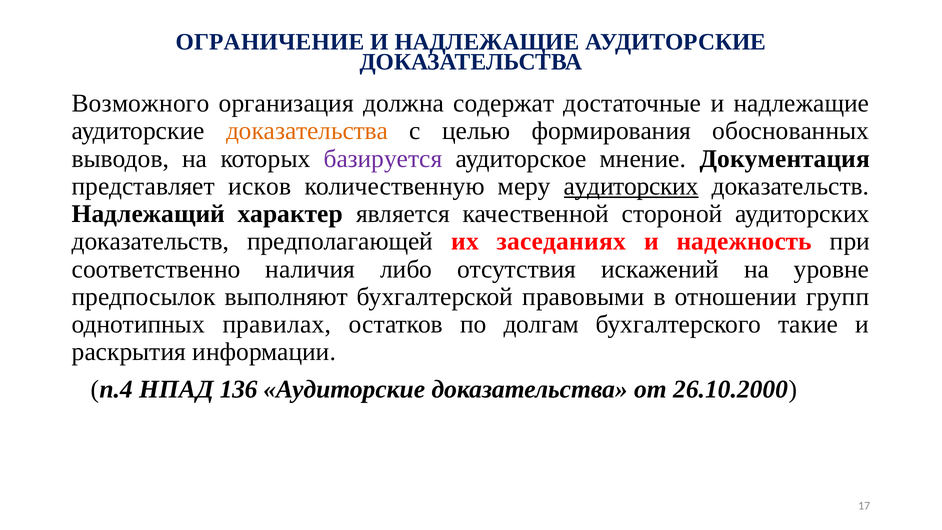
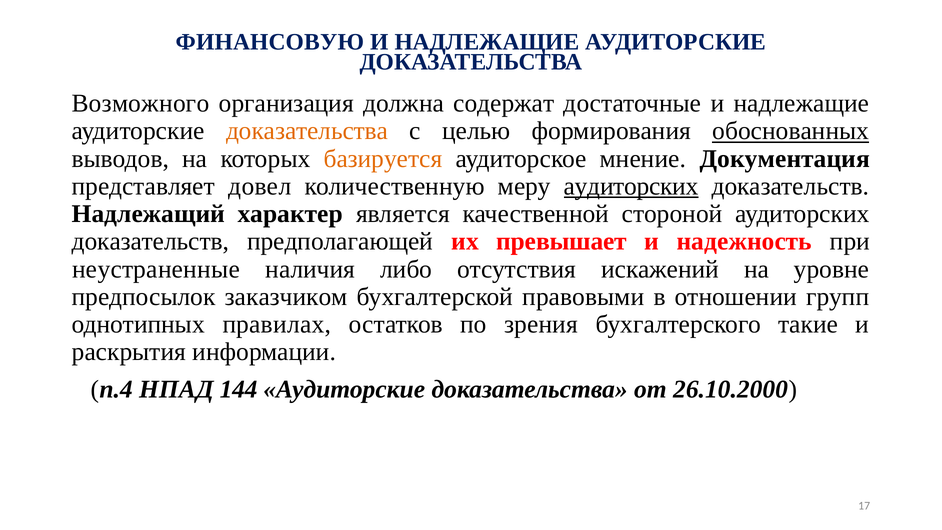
ОГРАНИЧЕНИЕ: ОГРАНИЧЕНИЕ -> ФИНАНСОВУЮ
обоснованных underline: none -> present
базируется colour: purple -> orange
исков: исков -> довел
заседаниях: заседаниях -> превышает
соответственно: соответственно -> неустраненные
выполняют: выполняют -> заказчиком
долгам: долгам -> зрения
136: 136 -> 144
